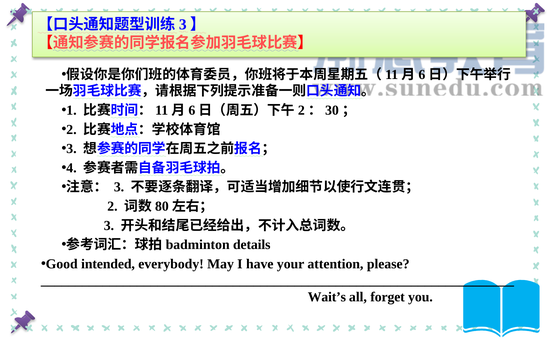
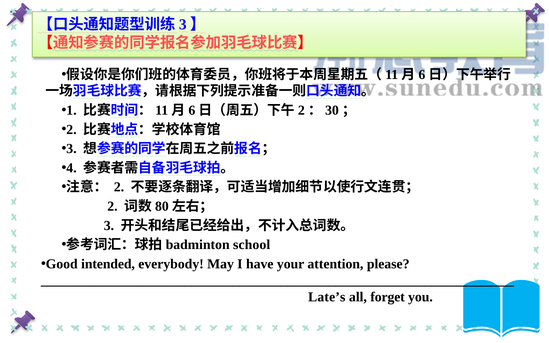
3 at (119, 187): 3 -> 2
details: details -> school
Wait’s: Wait’s -> Late’s
